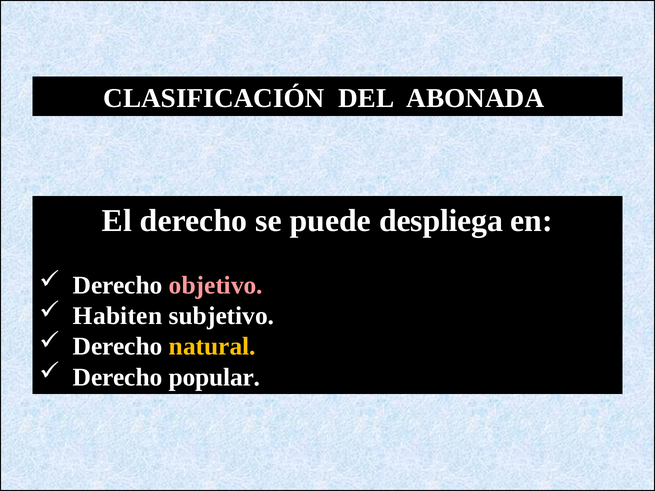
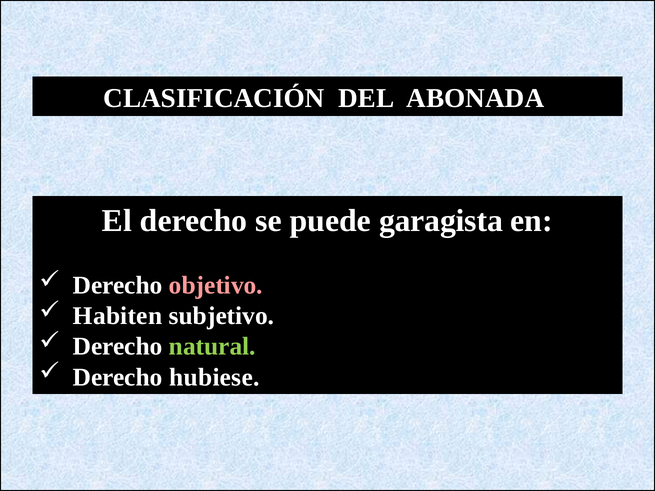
despliega: despliega -> garagista
natural colour: yellow -> light green
popular: popular -> hubiese
